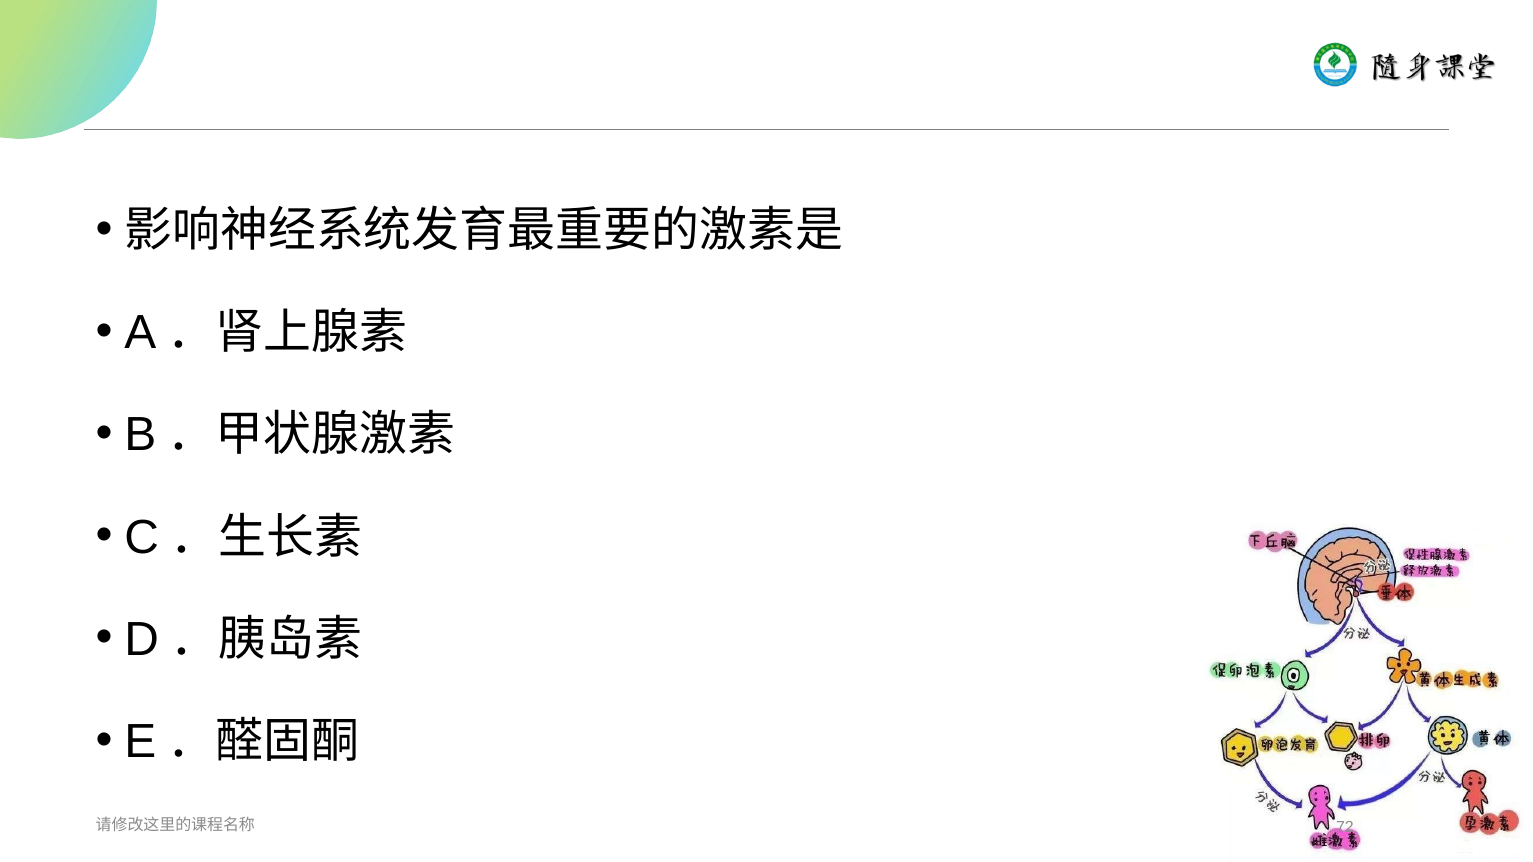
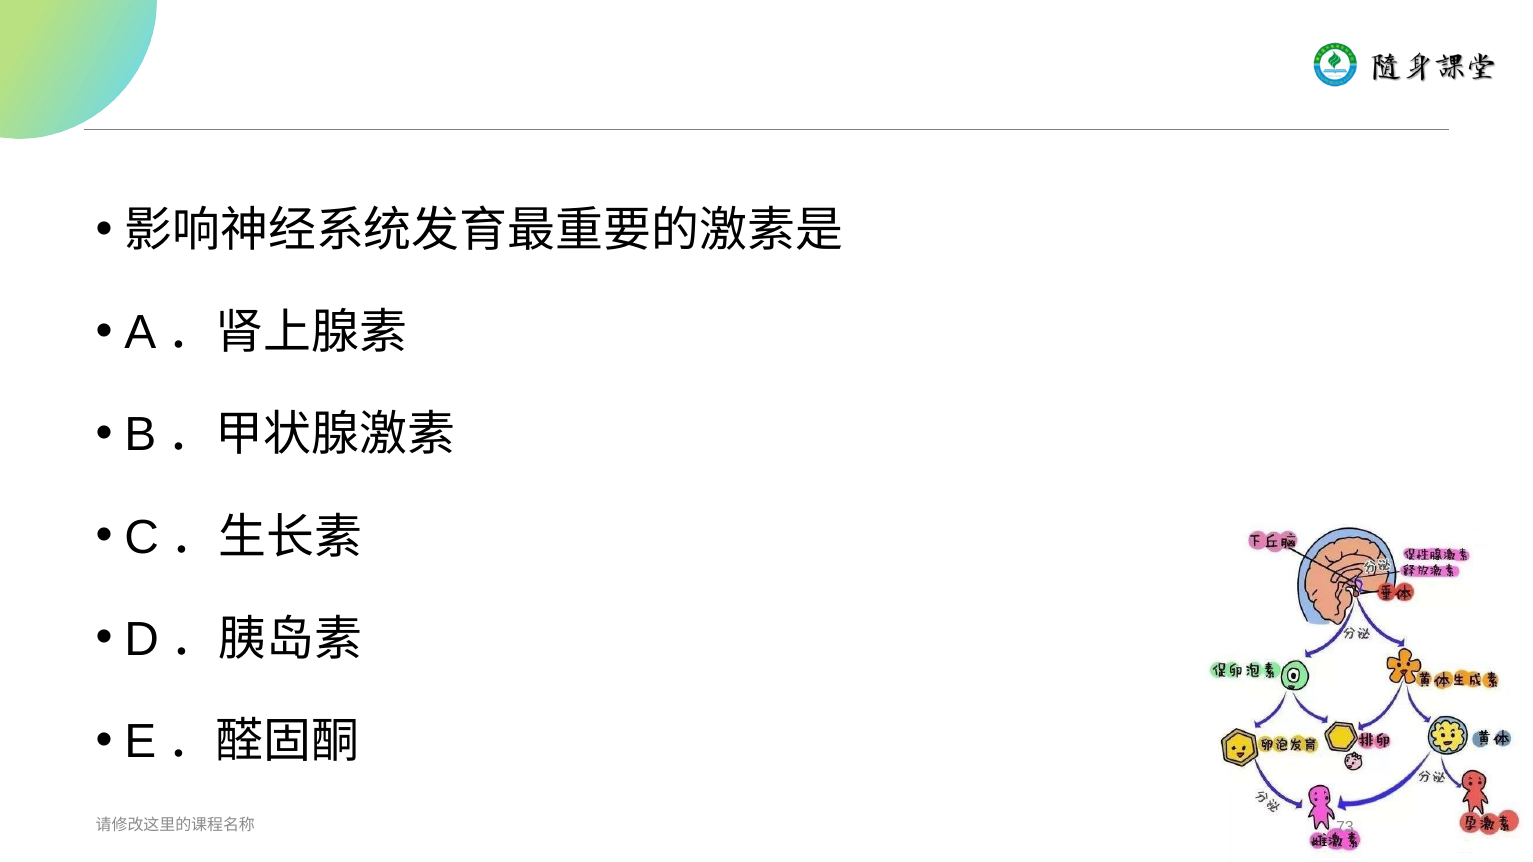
72: 72 -> 73
